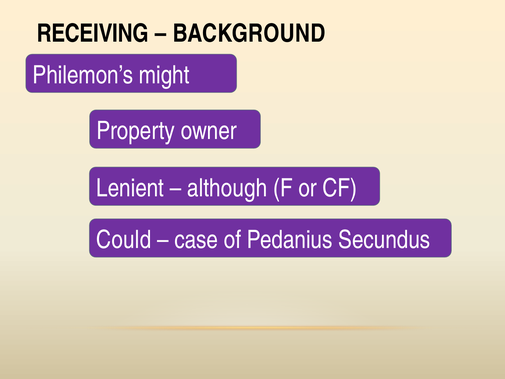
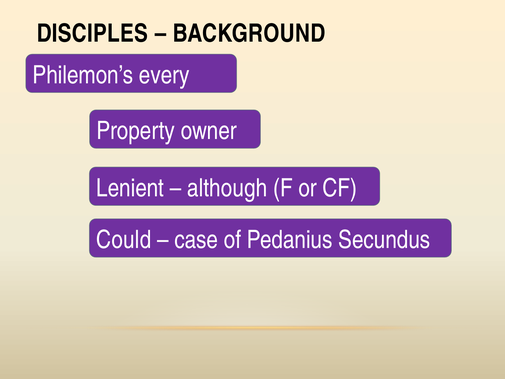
RECEIVING: RECEIVING -> DISCIPLES
might: might -> every
